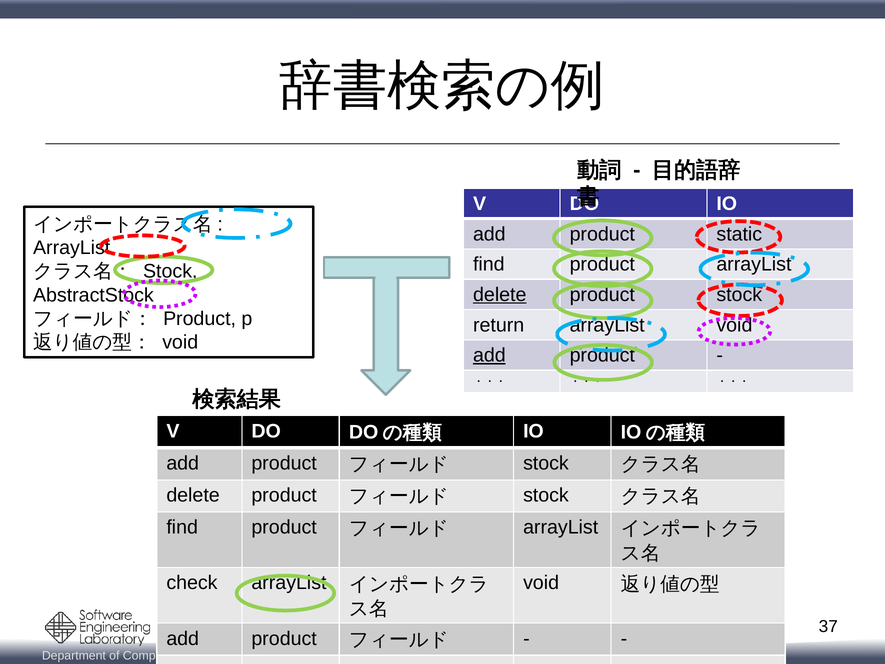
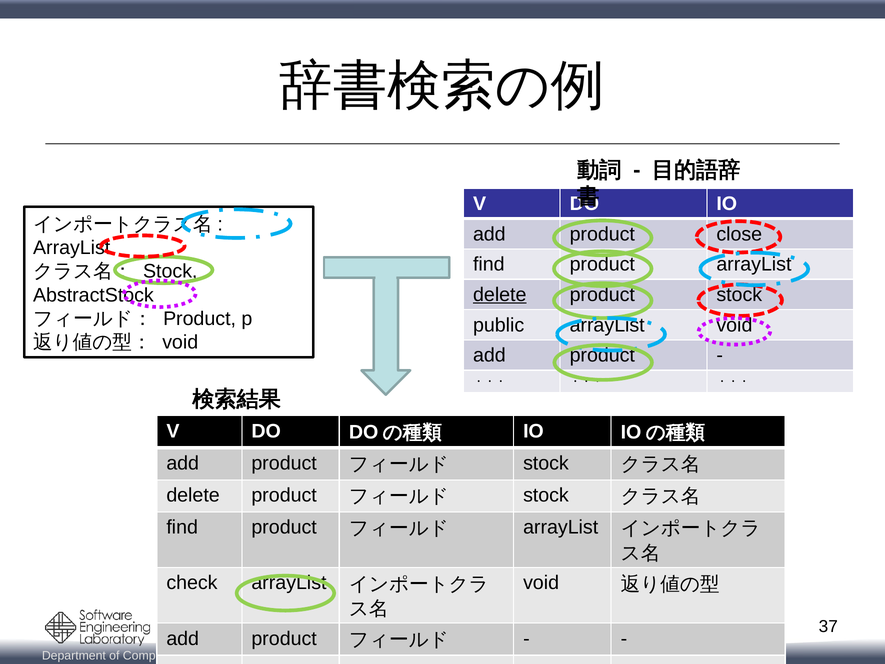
static: static -> close
return: return -> public
add at (489, 355) underline: present -> none
